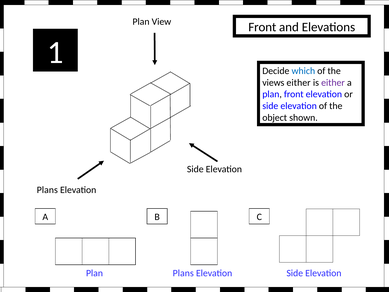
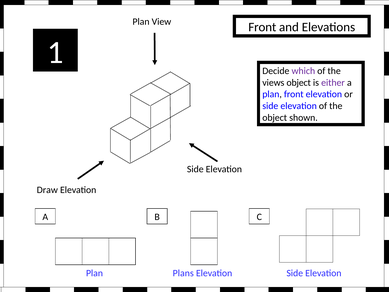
which colour: blue -> purple
views either: either -> object
Plans at (47, 190): Plans -> Draw
